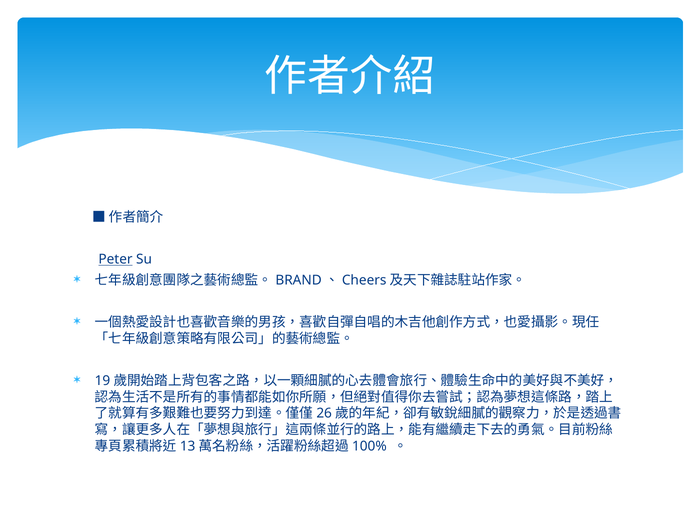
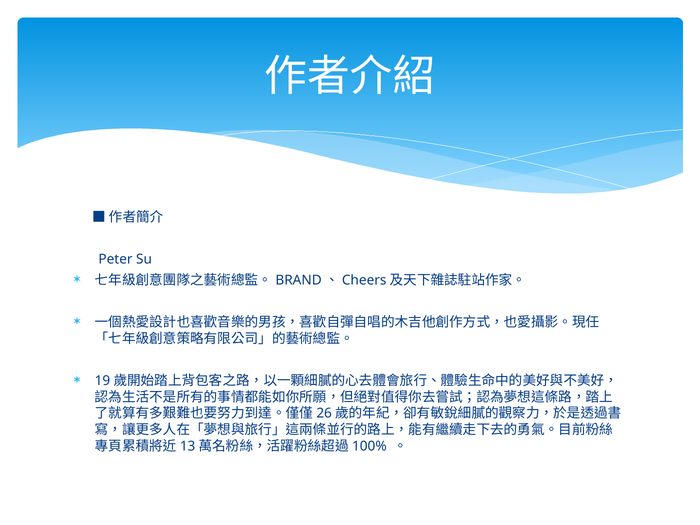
Peter underline: present -> none
